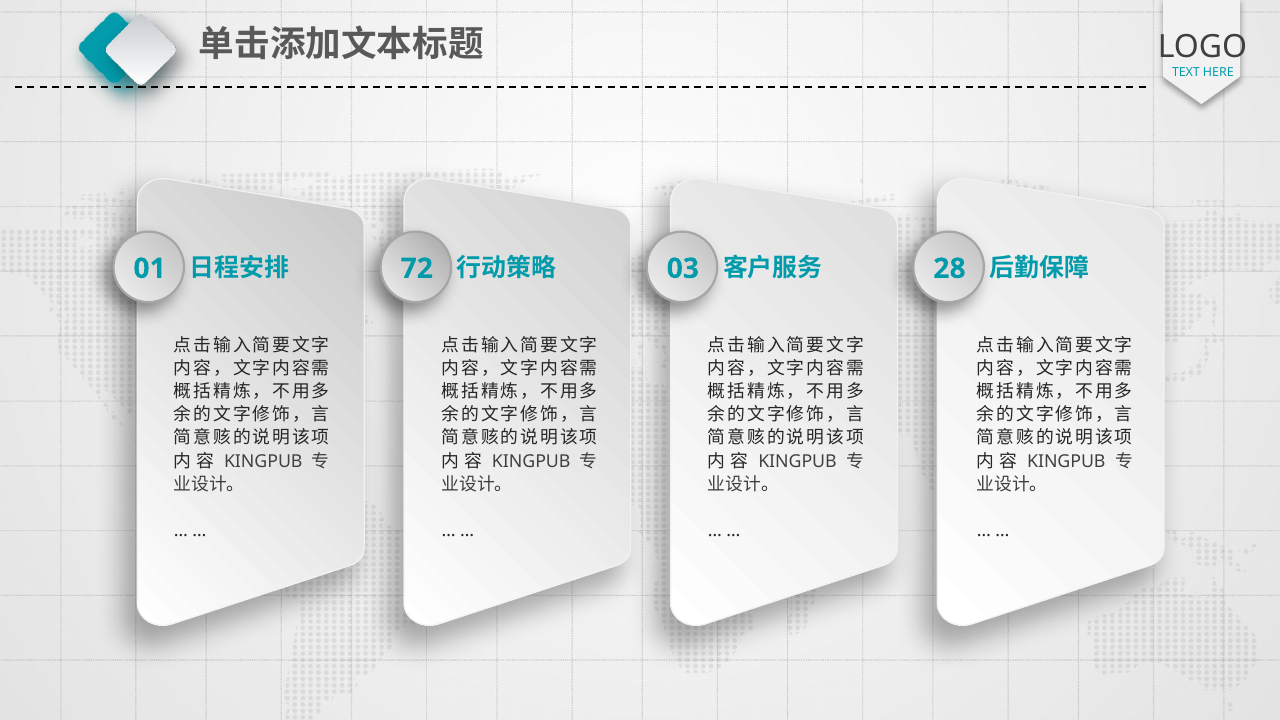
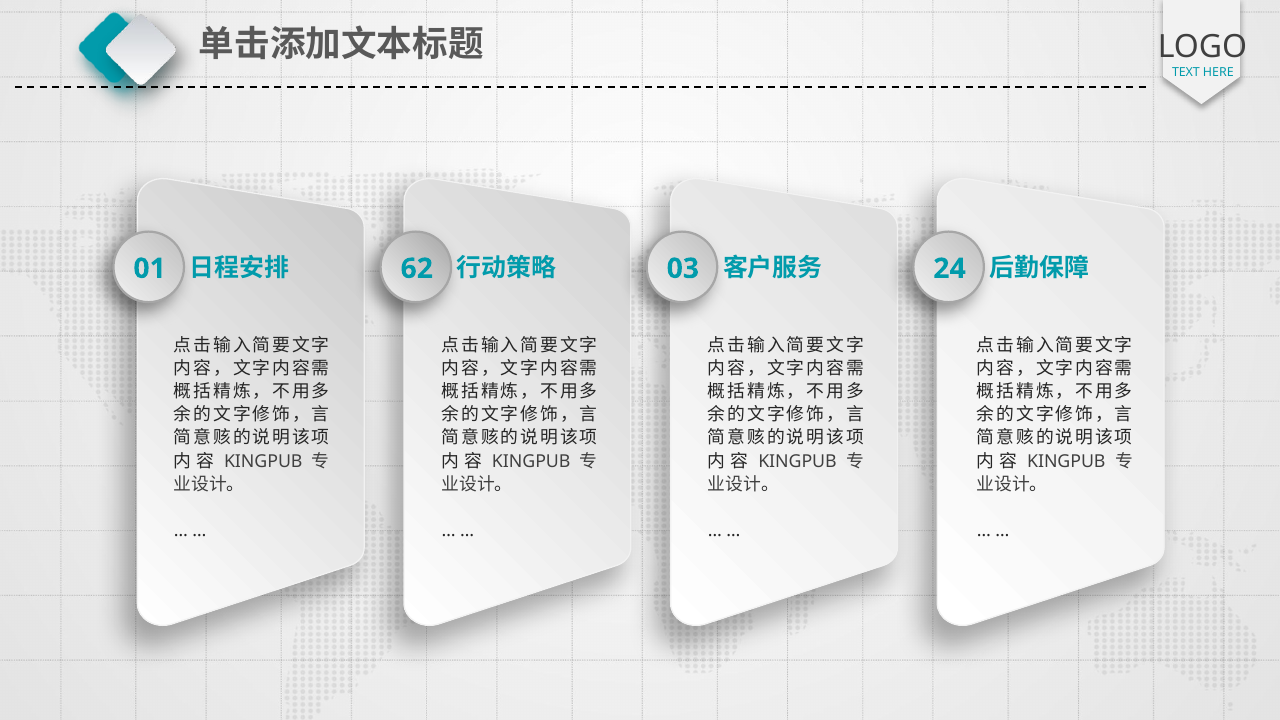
72: 72 -> 62
28: 28 -> 24
